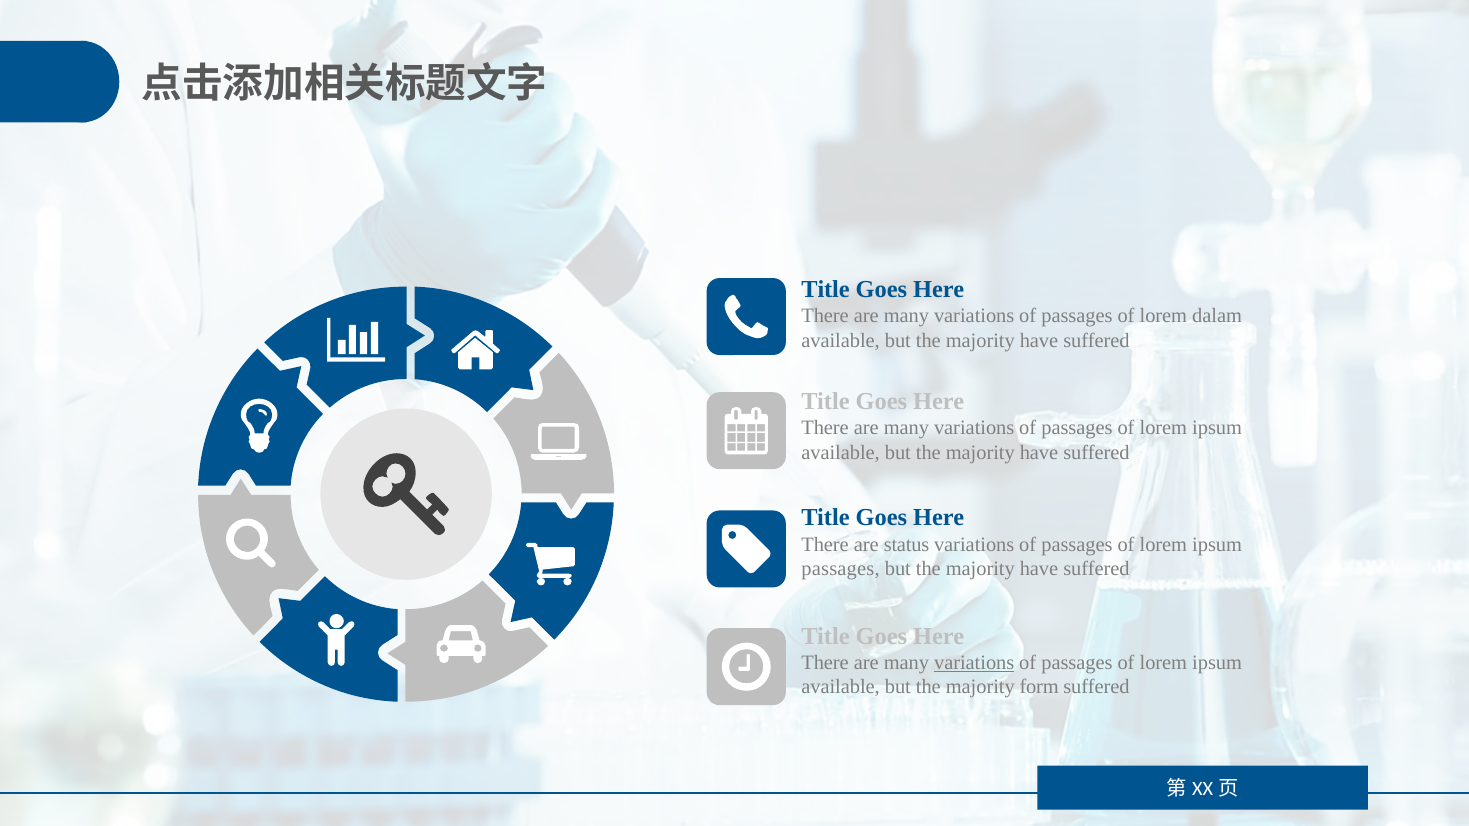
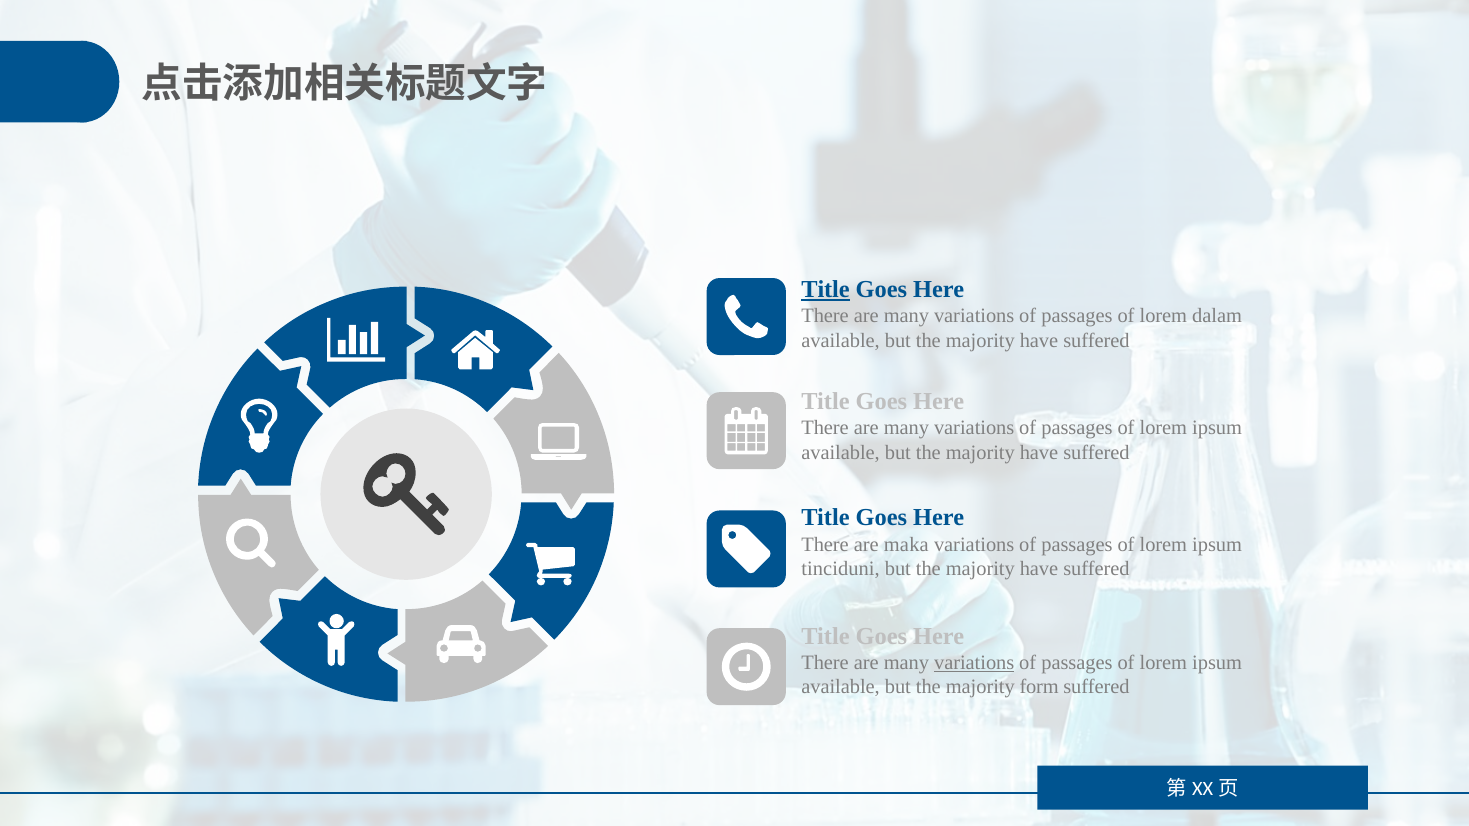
Title at (826, 290) underline: none -> present
status: status -> maka
passages at (841, 569): passages -> tinciduni
